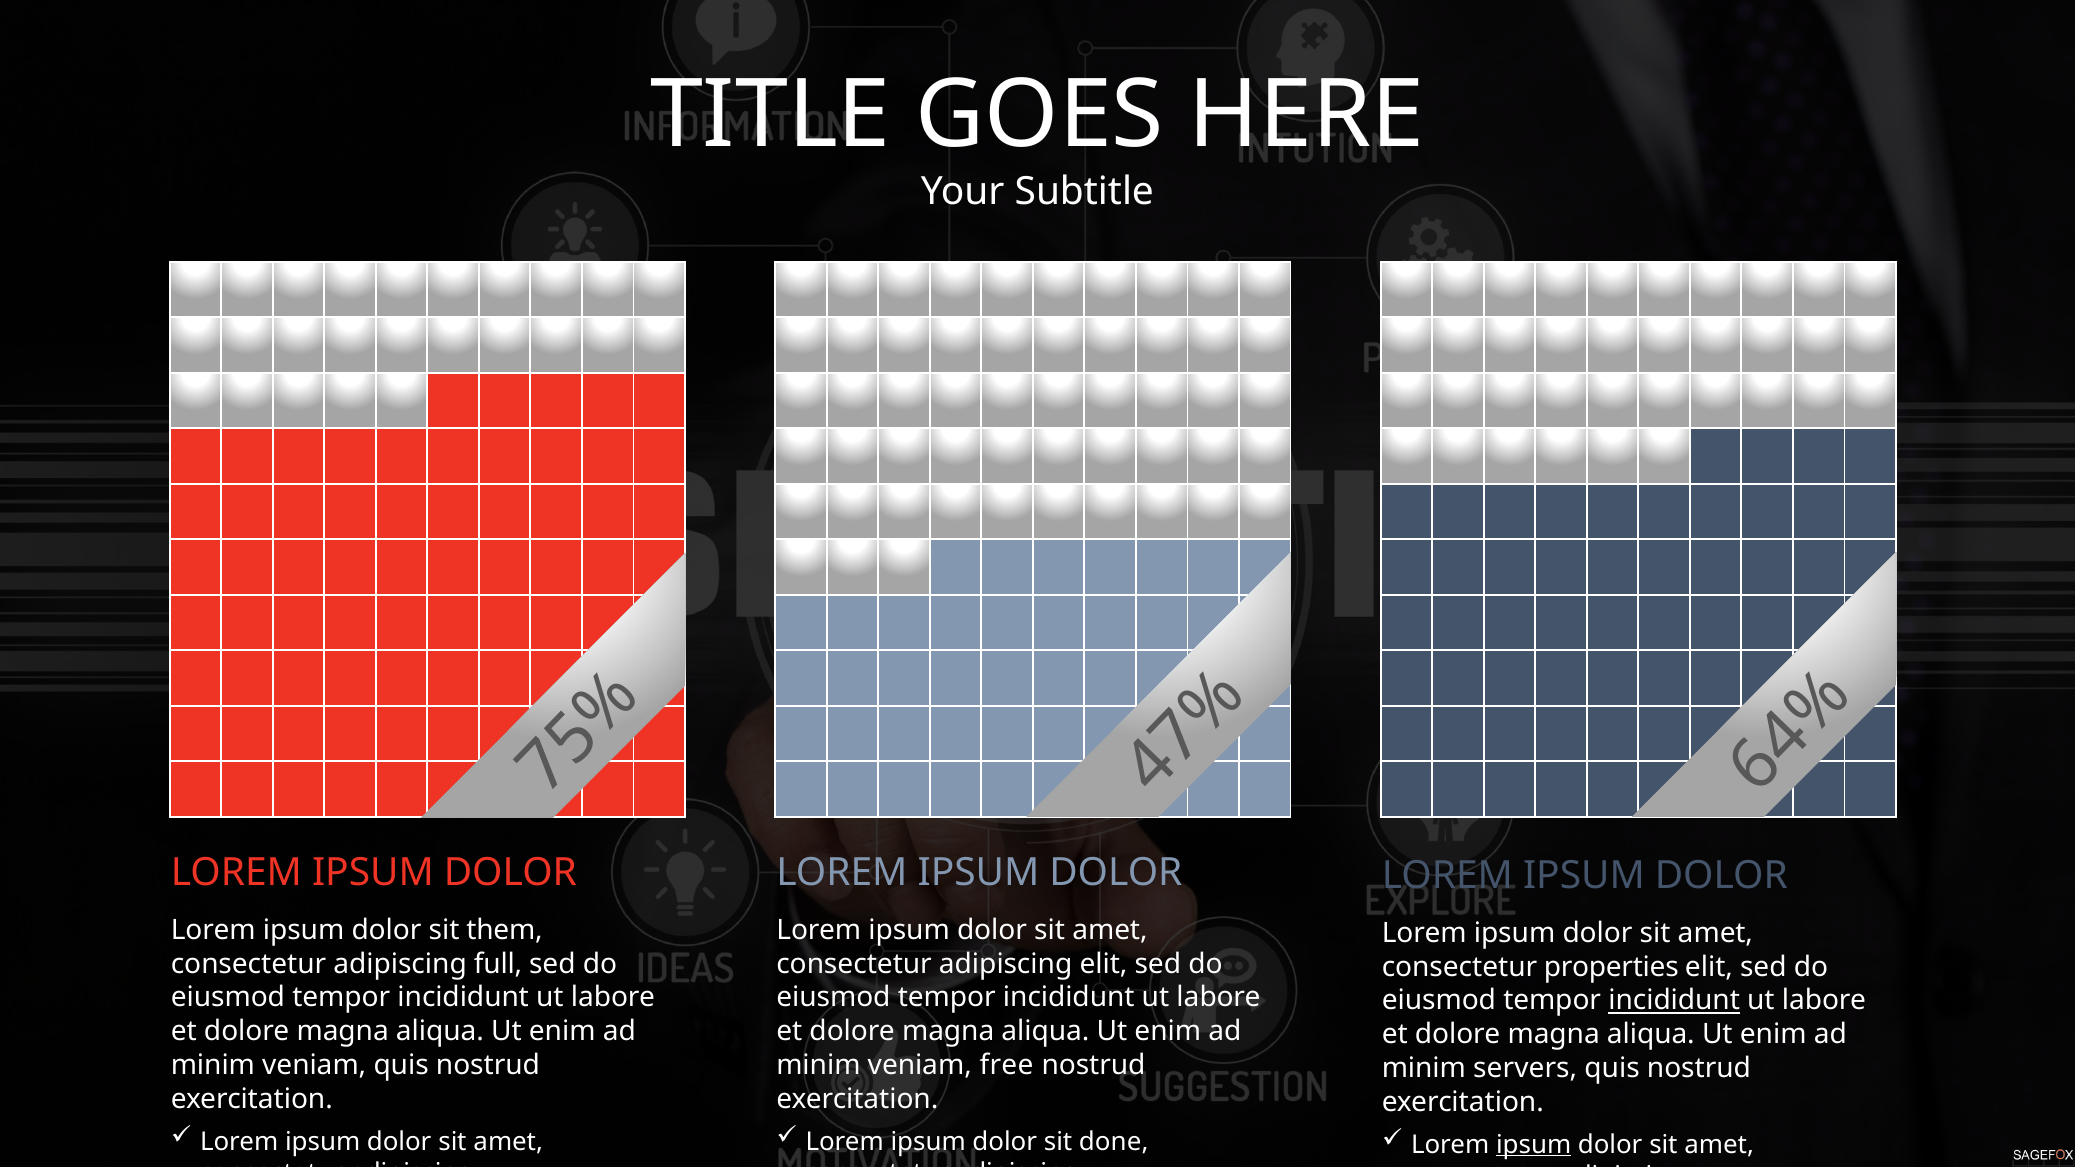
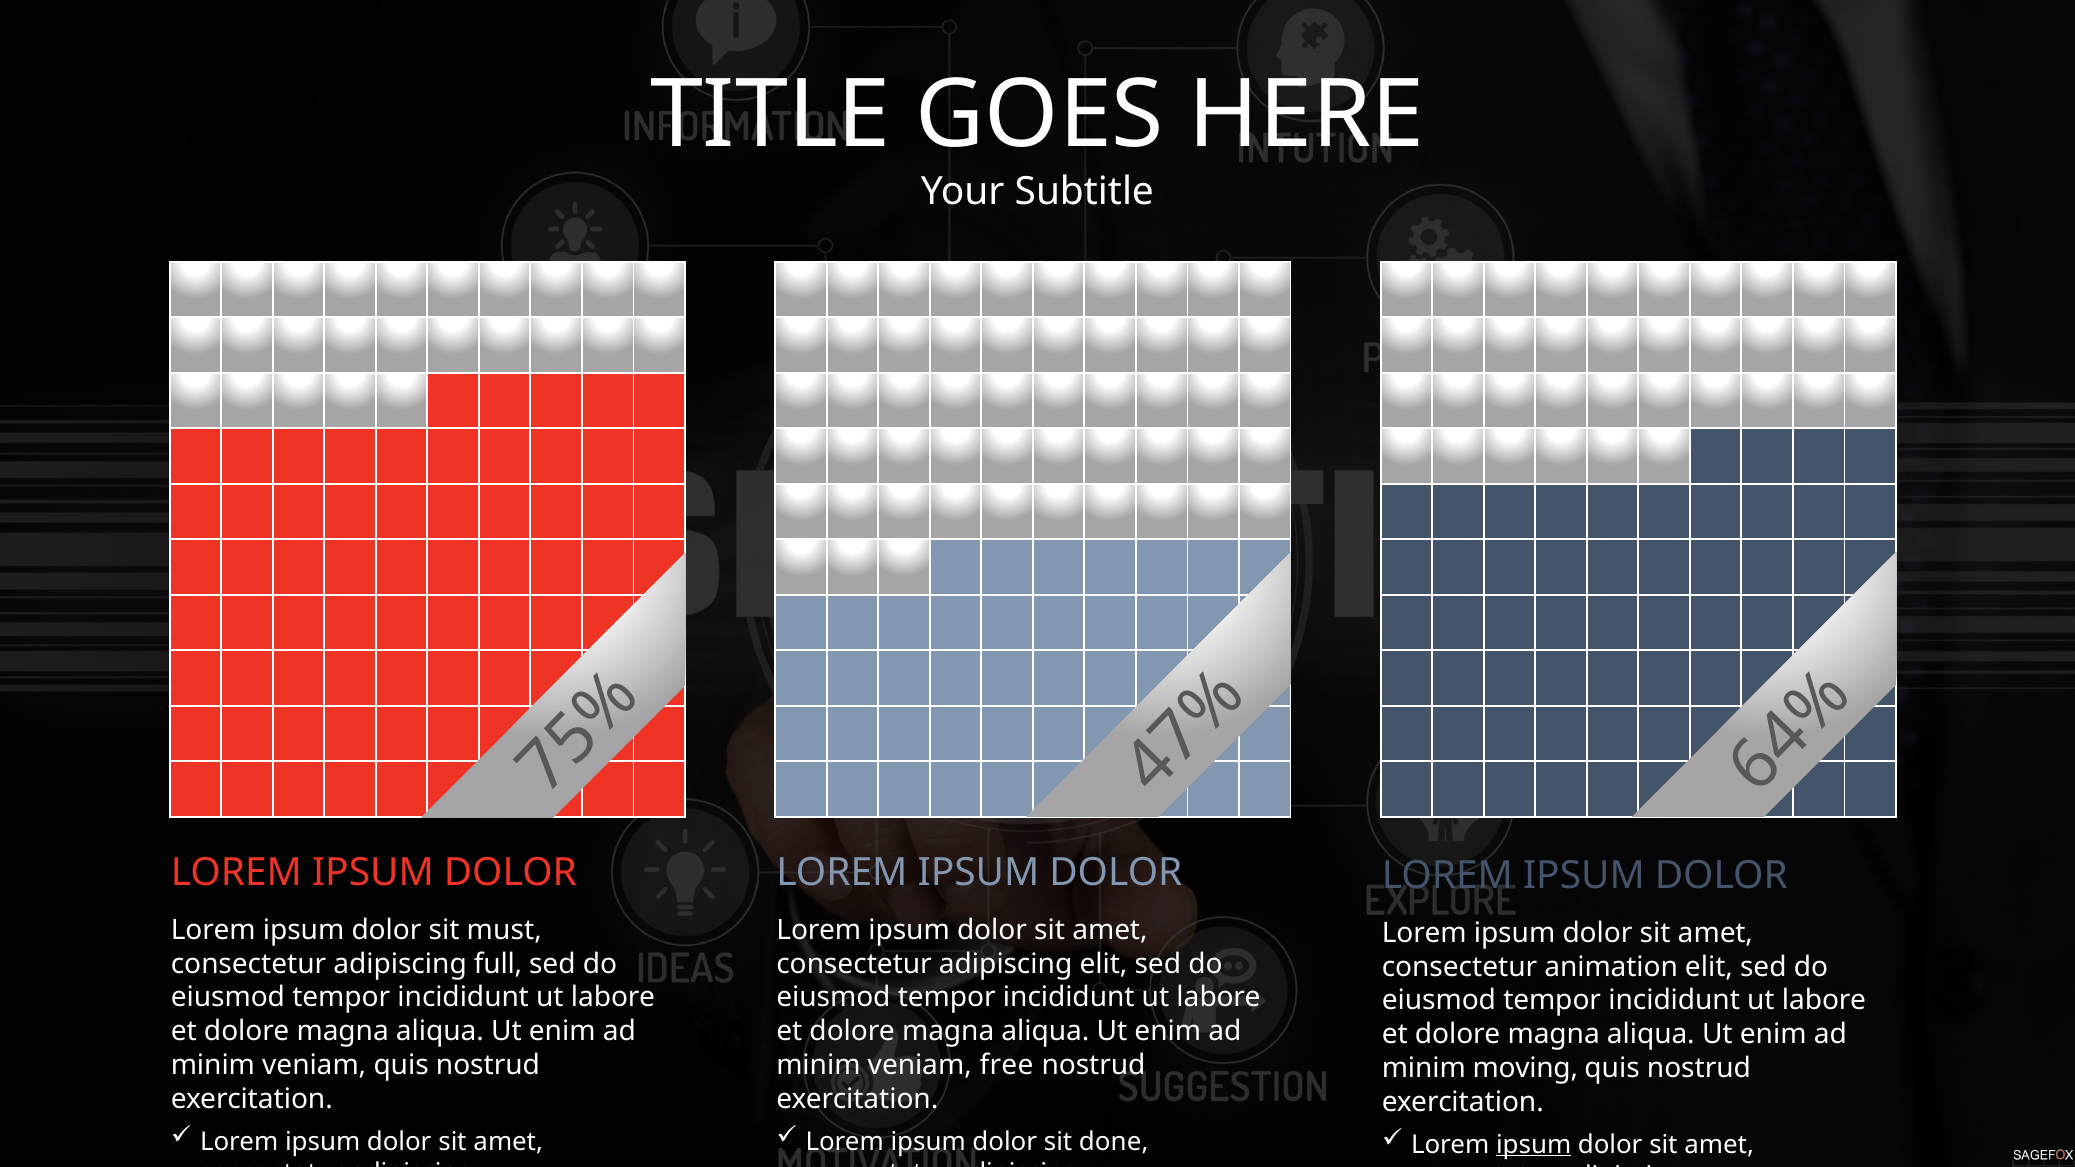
them: them -> must
properties: properties -> animation
incididunt at (1674, 1001) underline: present -> none
servers: servers -> moving
